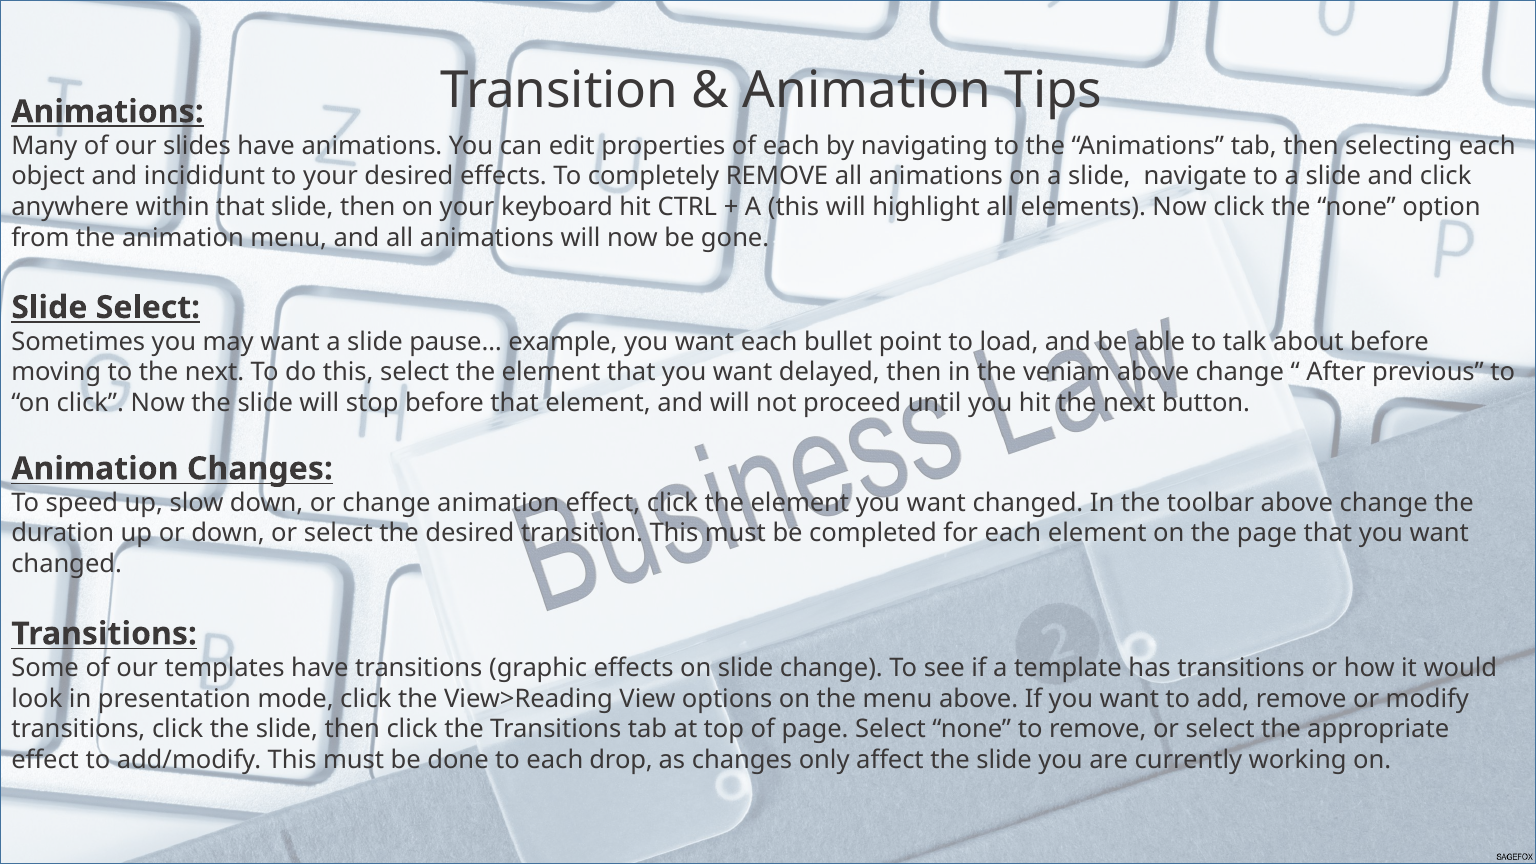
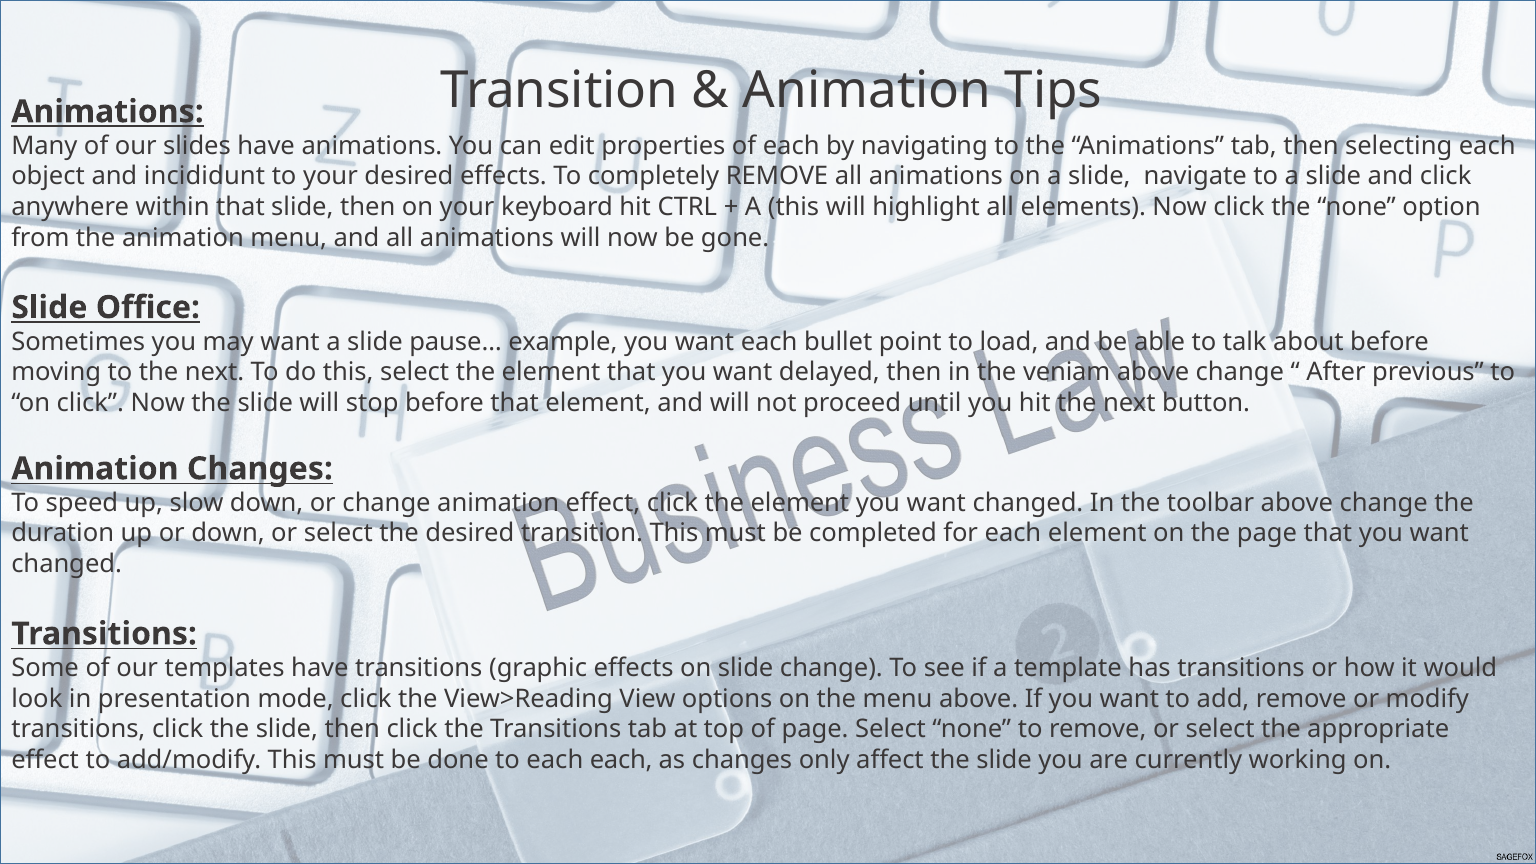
Slide Select: Select -> Office
each drop: drop -> each
